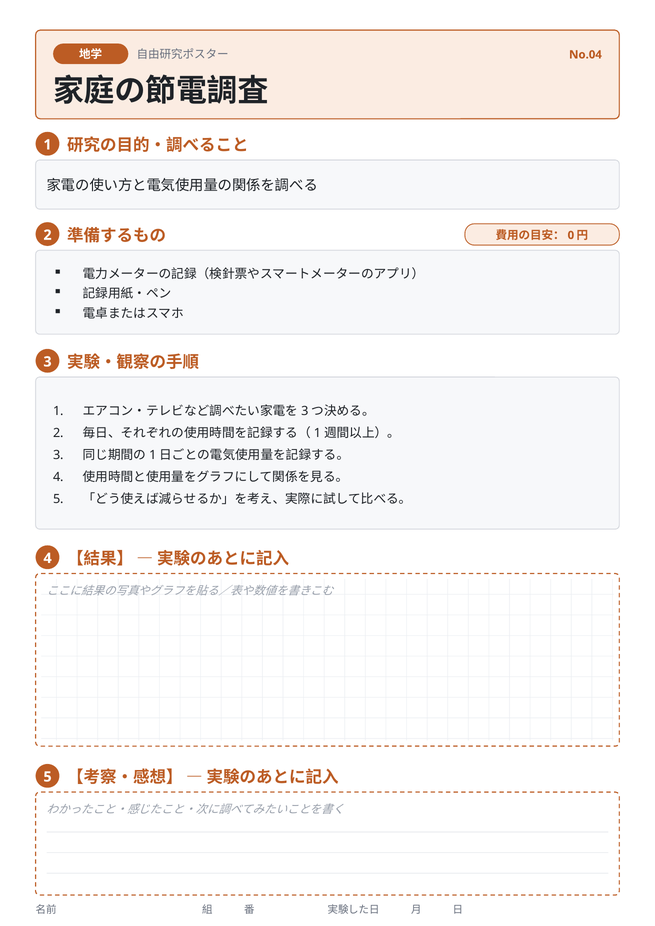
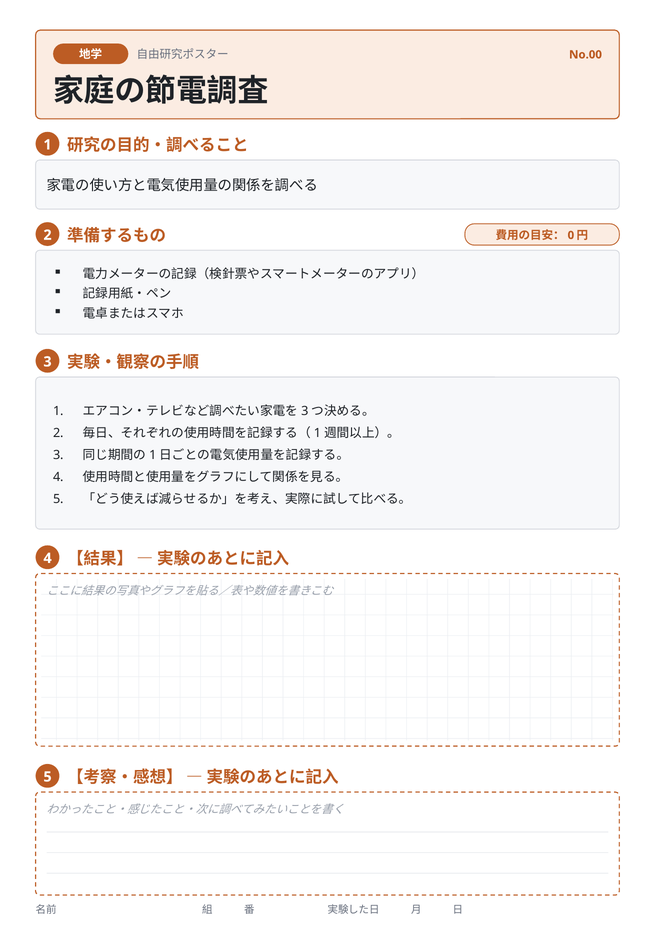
No.04: No.04 -> No.00
